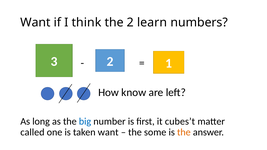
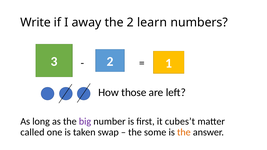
Want at (35, 22): Want -> Write
think: think -> away
know: know -> those
big colour: blue -> purple
taken want: want -> swap
